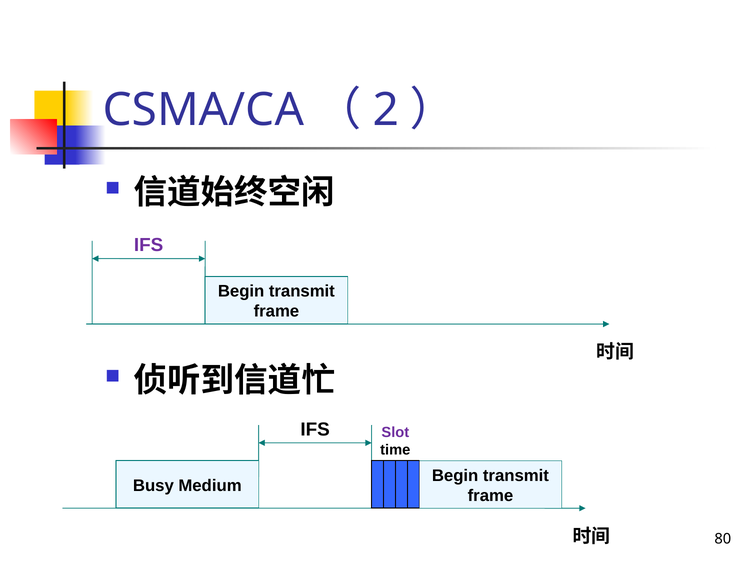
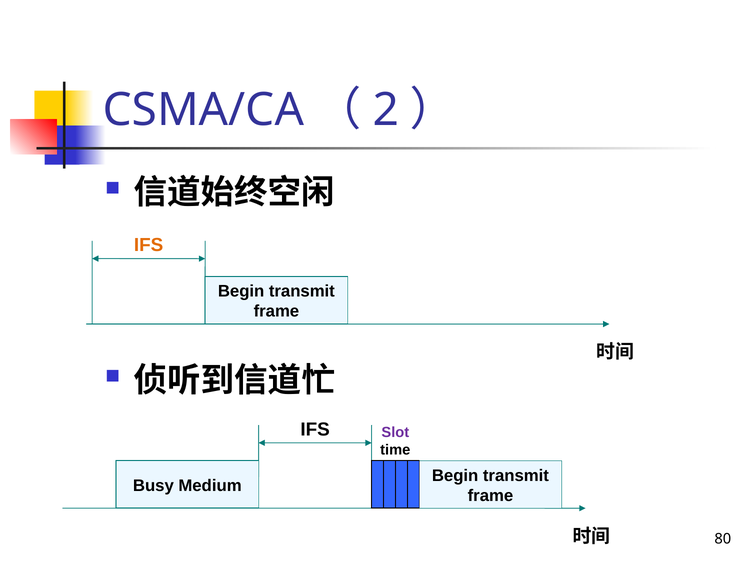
IFS at (149, 245) colour: purple -> orange
